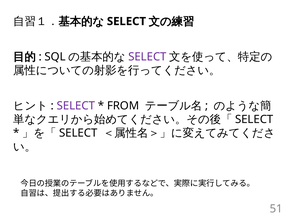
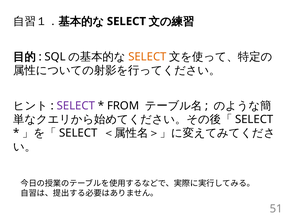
SELECT at (147, 57) colour: purple -> orange
